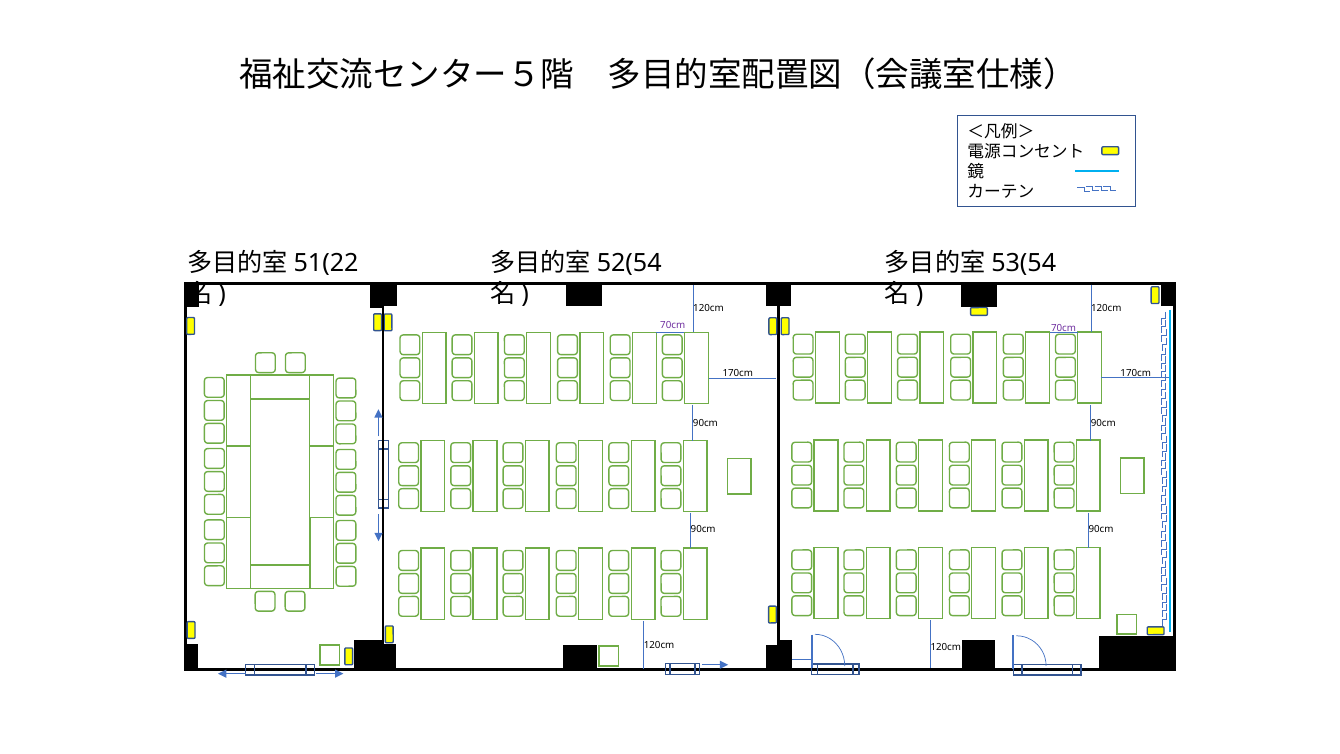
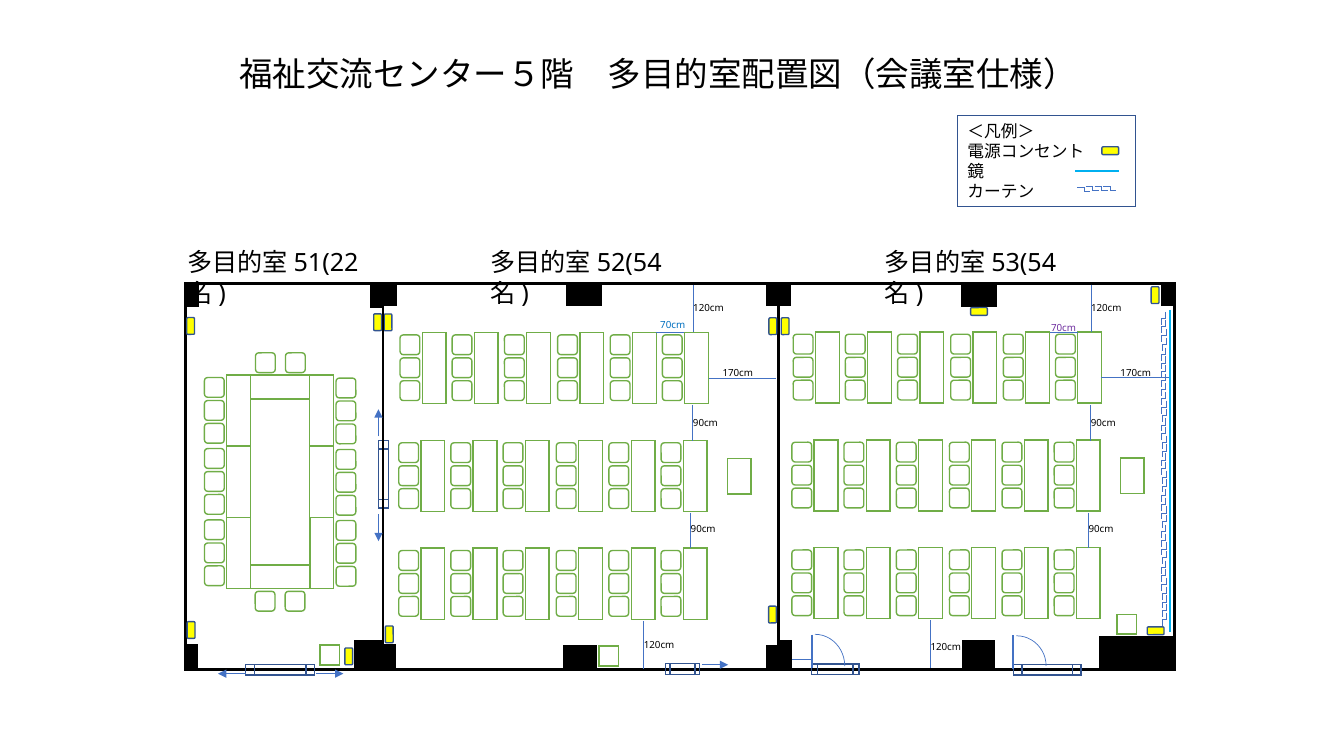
70cm at (673, 326) colour: purple -> blue
